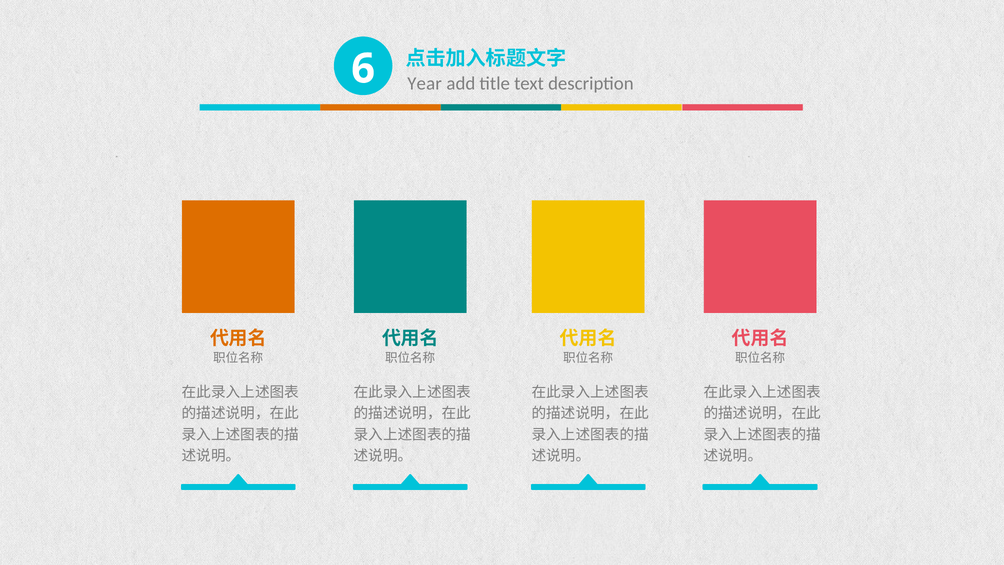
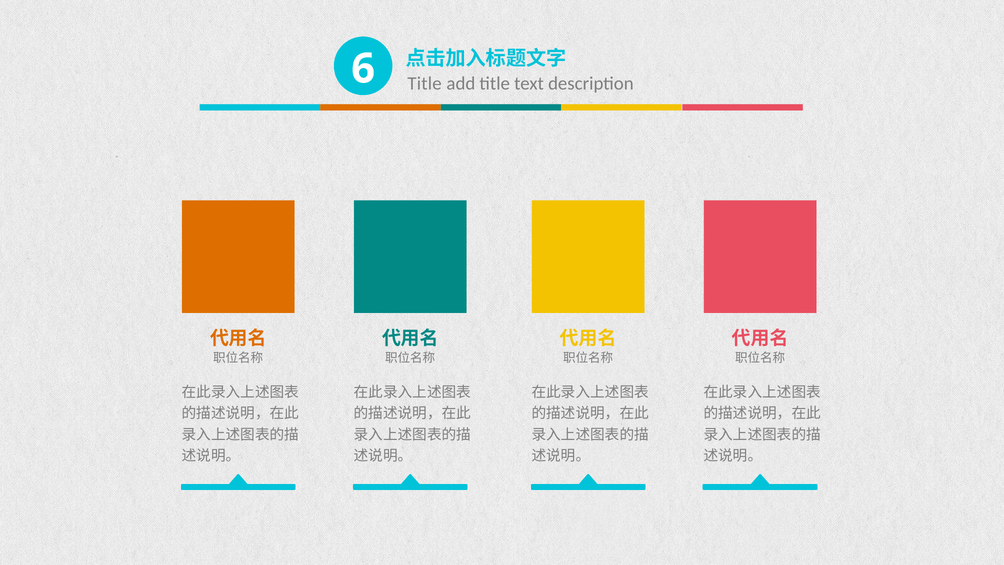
Year at (425, 83): Year -> Title
